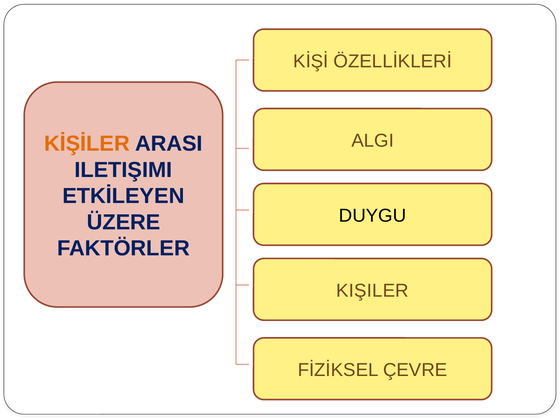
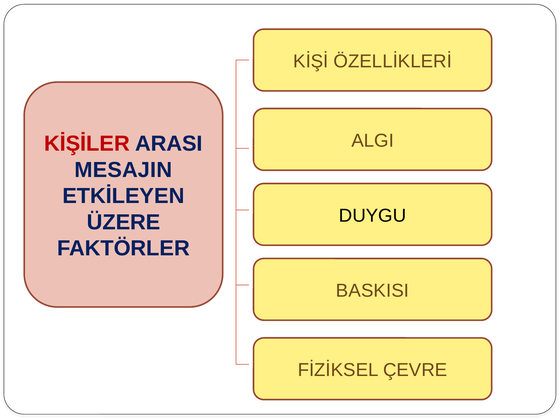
KİŞİLER colour: orange -> red
ILETIŞIMI: ILETIŞIMI -> MESAJIN
KIŞILER: KIŞILER -> BASKISI
